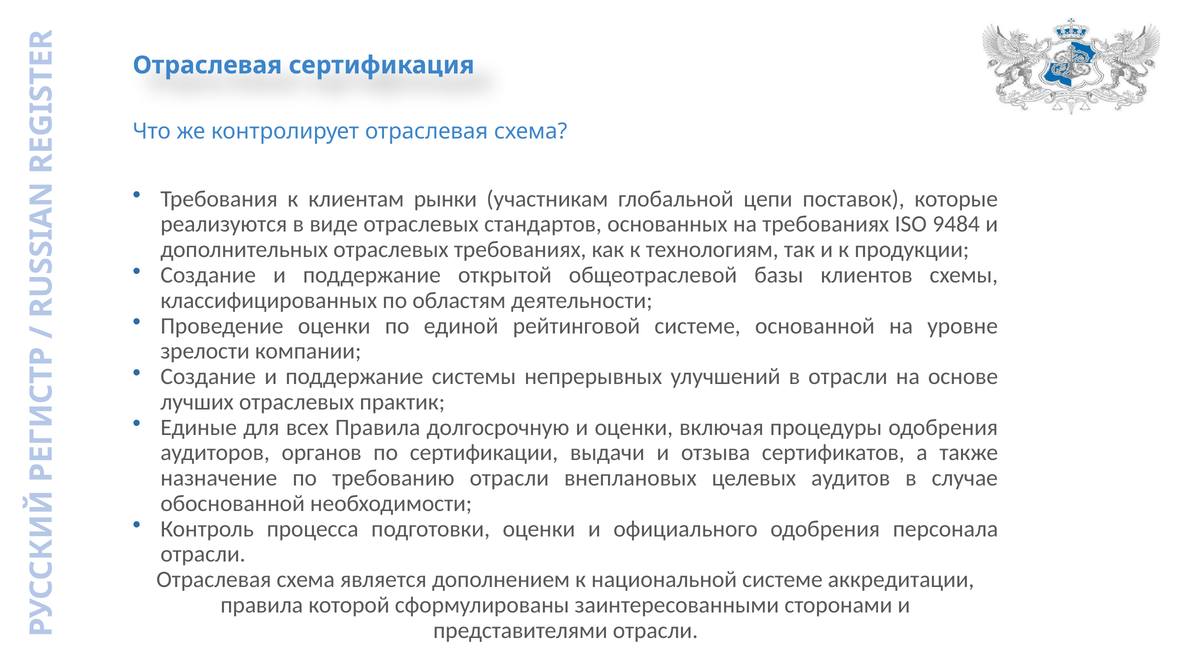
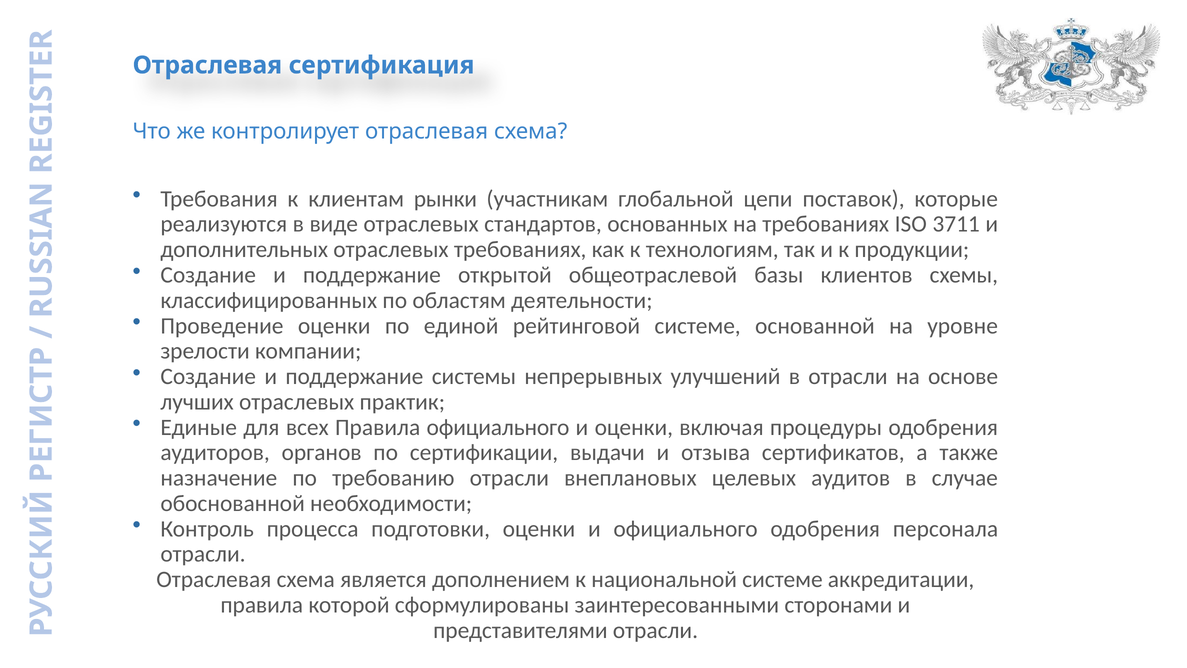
9484: 9484 -> 3711
Правила долгосрочную: долгосрочную -> официального
